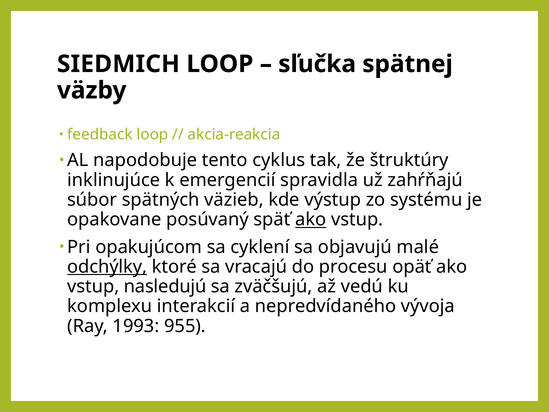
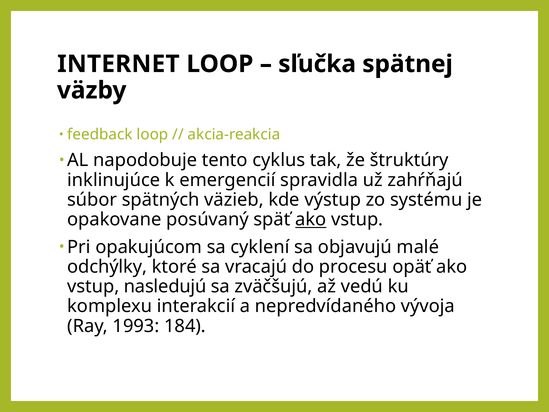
SIEDMICH: SIEDMICH -> INTERNET
odchýlky underline: present -> none
955: 955 -> 184
